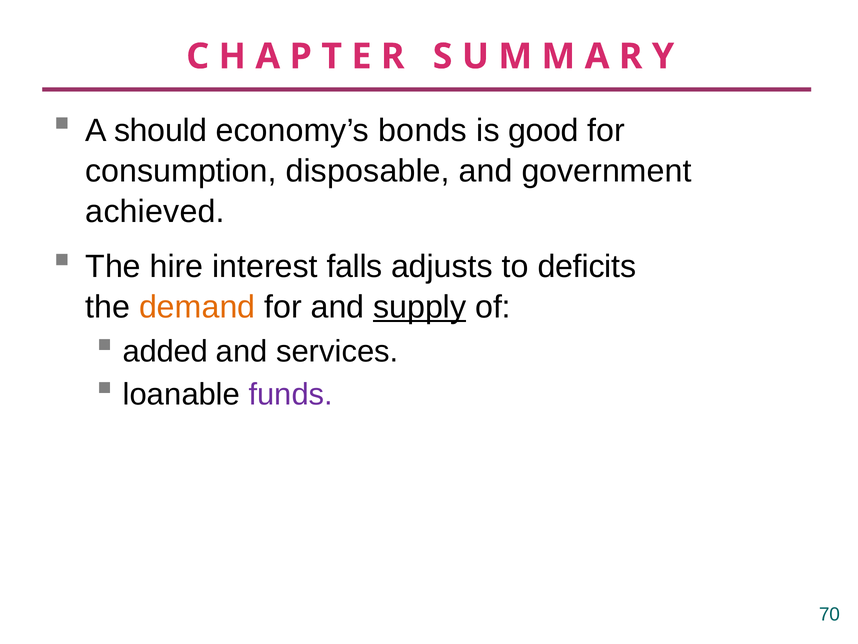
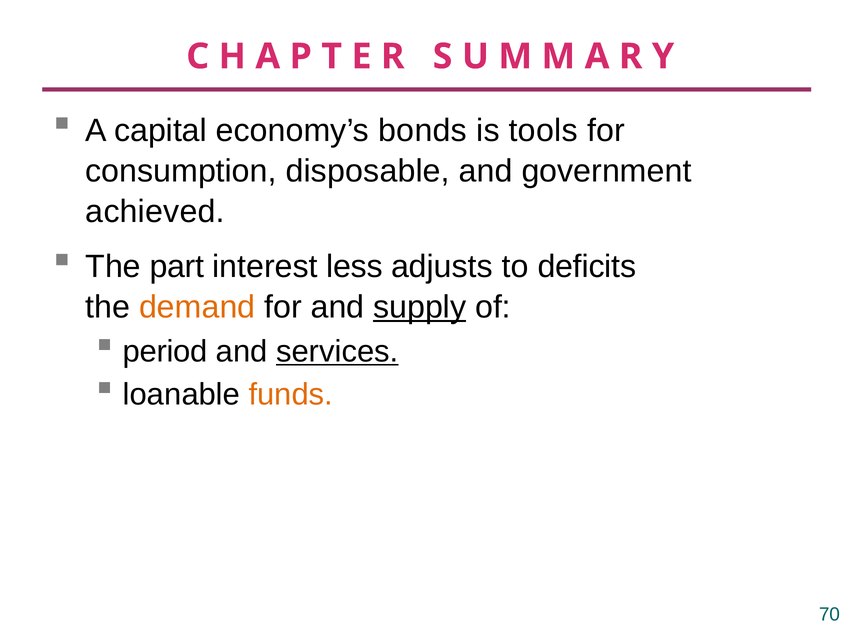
should: should -> capital
good: good -> tools
hire: hire -> part
falls: falls -> less
added: added -> period
services underline: none -> present
funds colour: purple -> orange
